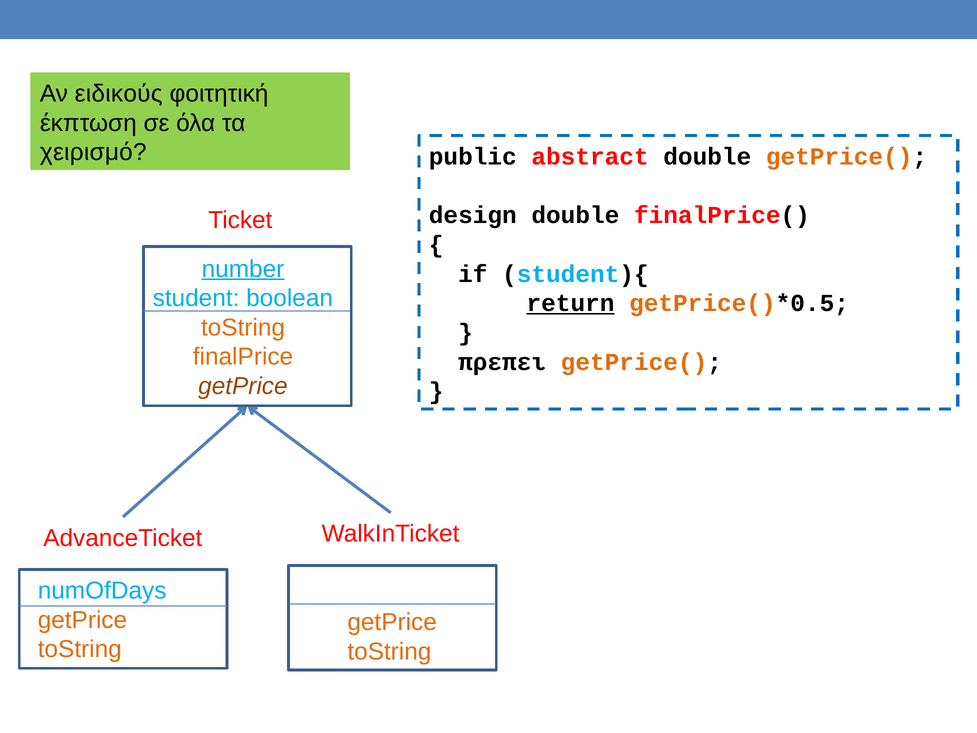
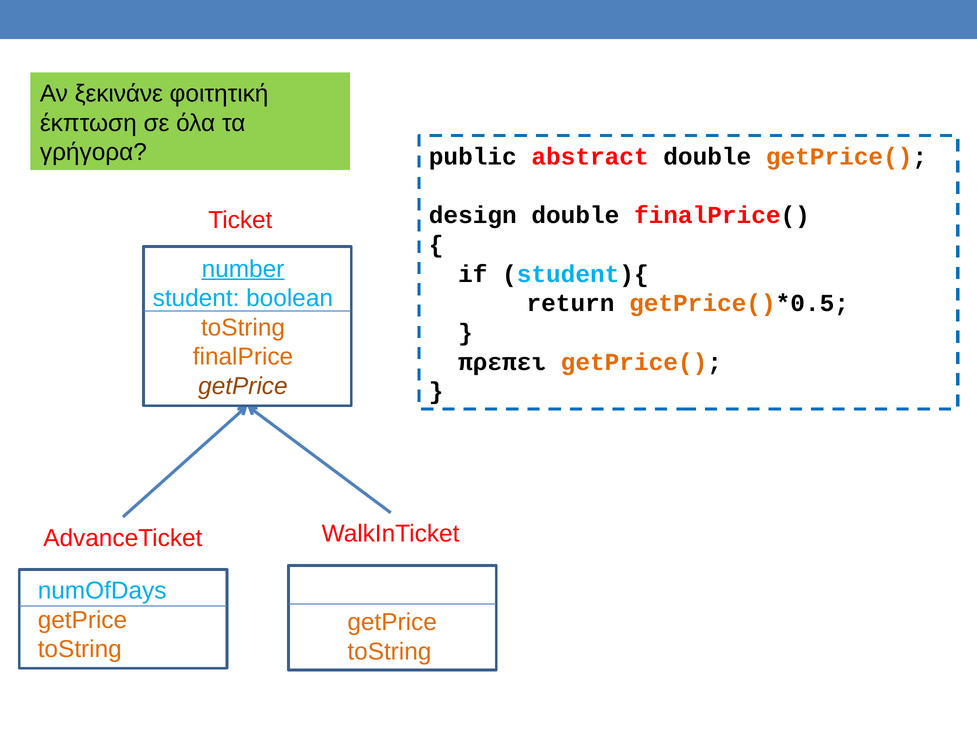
ειδικούς: ειδικούς -> ξεκινάνε
χειρισμό: χειρισμό -> γρήγορα
return underline: present -> none
